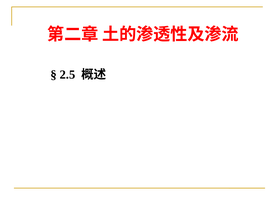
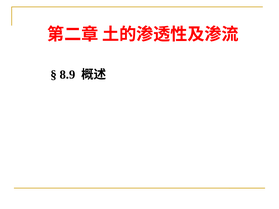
2.5: 2.5 -> 8.9
